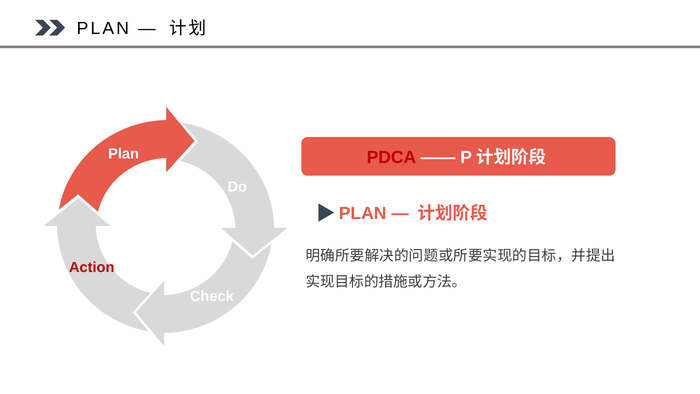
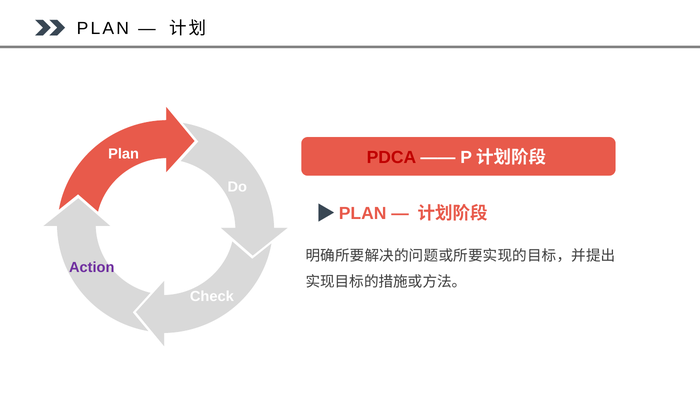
Action colour: red -> purple
